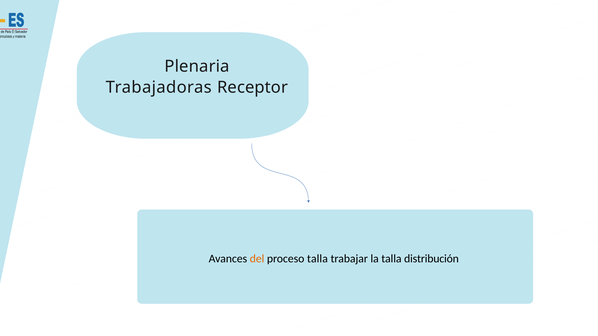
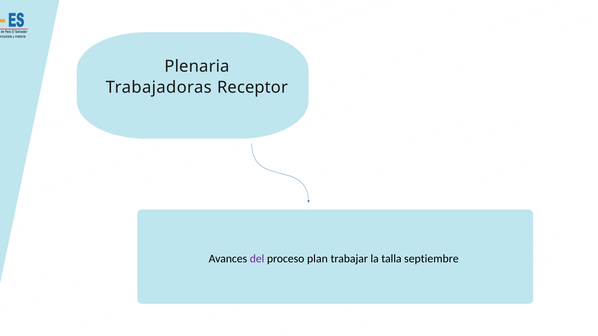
del colour: orange -> purple
proceso talla: talla -> plan
distribución: distribución -> septiembre
